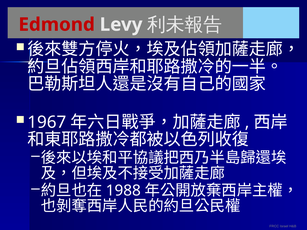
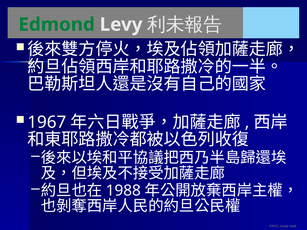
Edmond colour: red -> green
